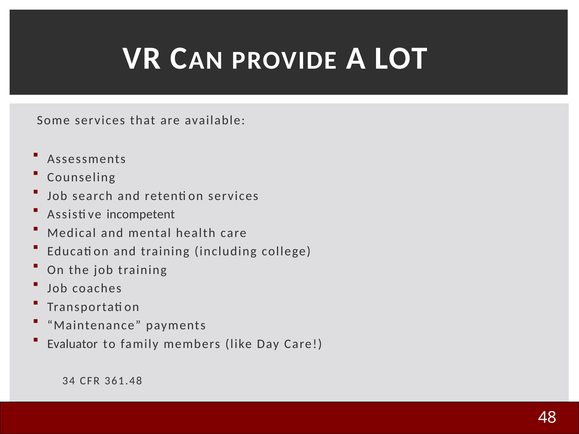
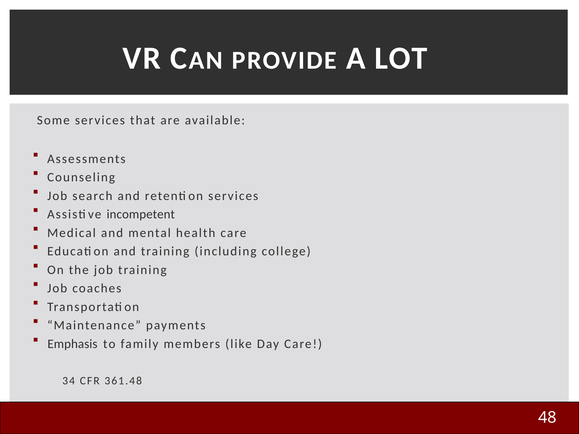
Evaluator: Evaluator -> Emphasis
